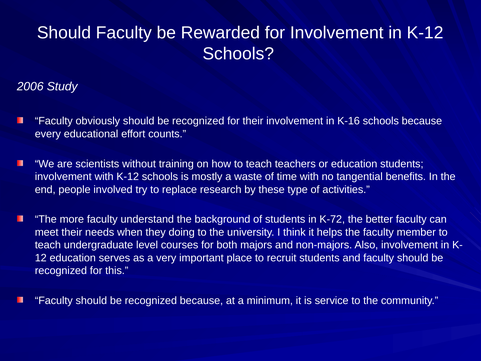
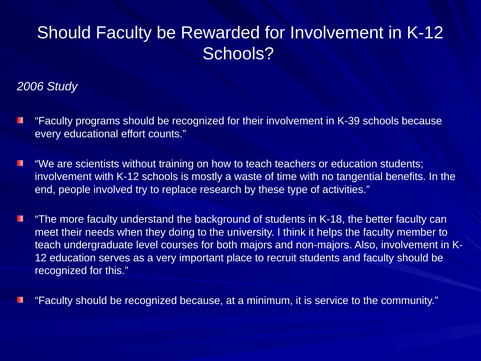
obviously: obviously -> programs
K-16: K-16 -> K-39
K-72: K-72 -> K-18
